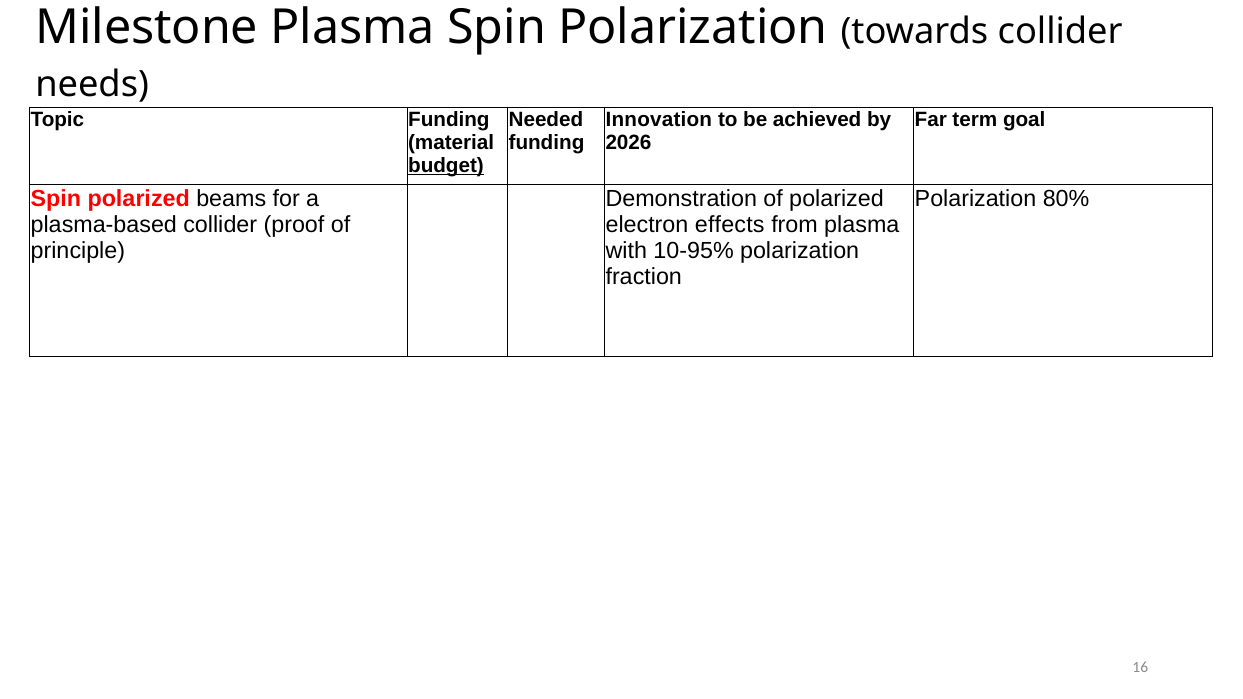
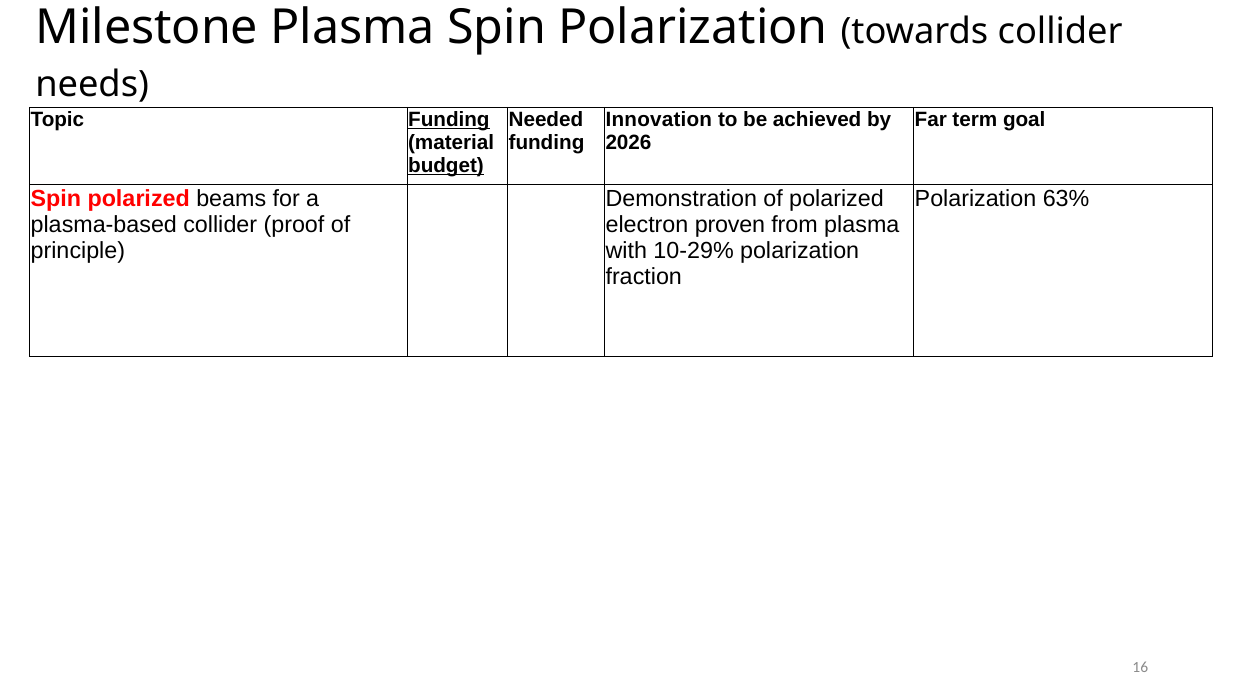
Funding at (449, 120) underline: none -> present
80%: 80% -> 63%
effects: effects -> proven
10-95%: 10-95% -> 10-29%
